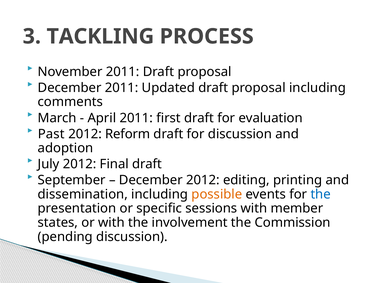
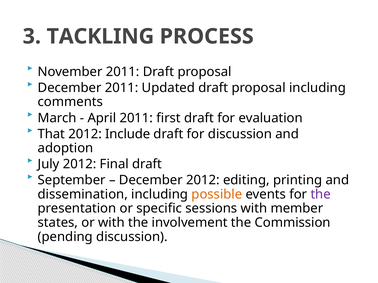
Past: Past -> That
Reform: Reform -> Include
the at (321, 195) colour: blue -> purple
